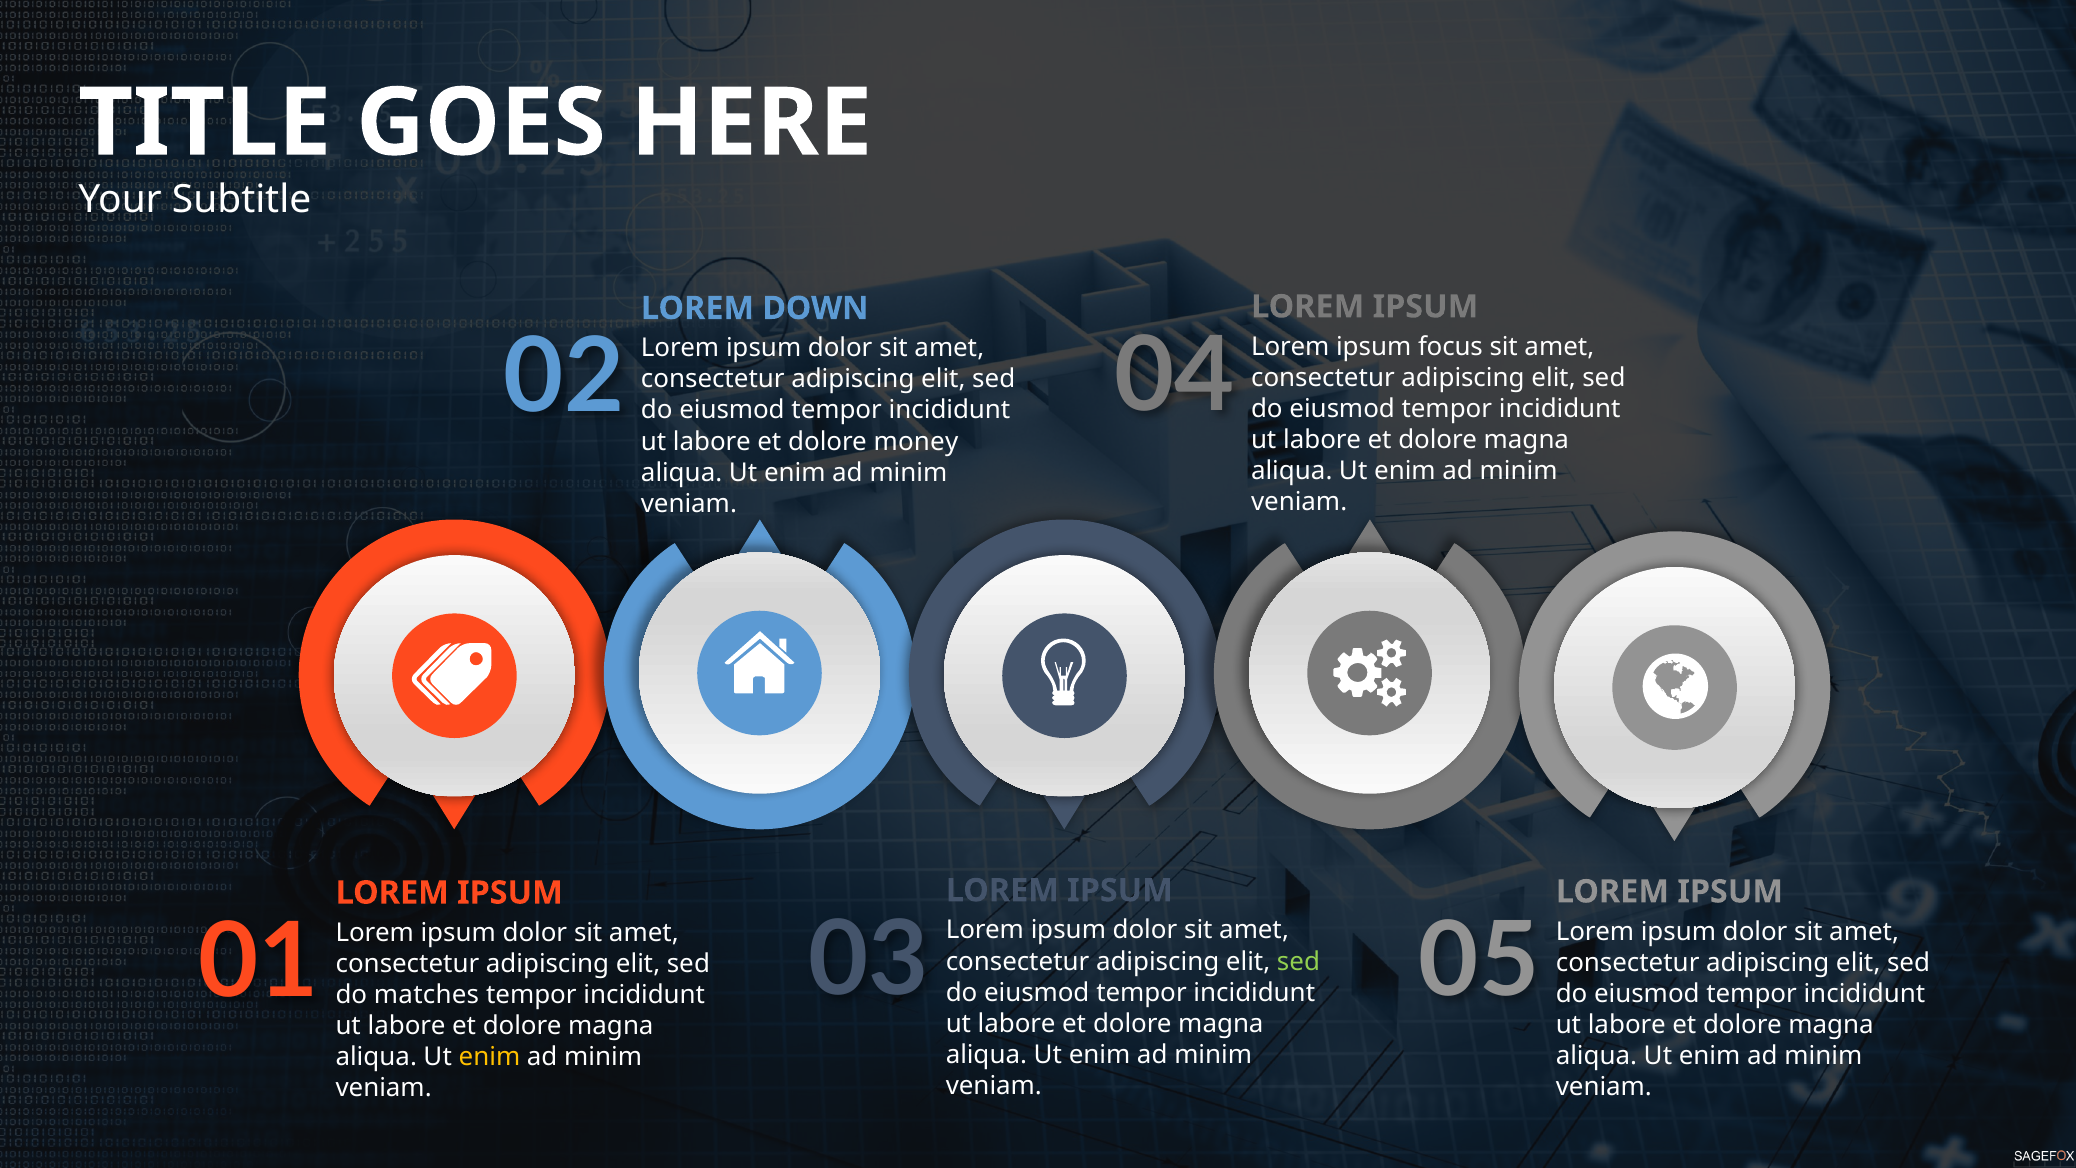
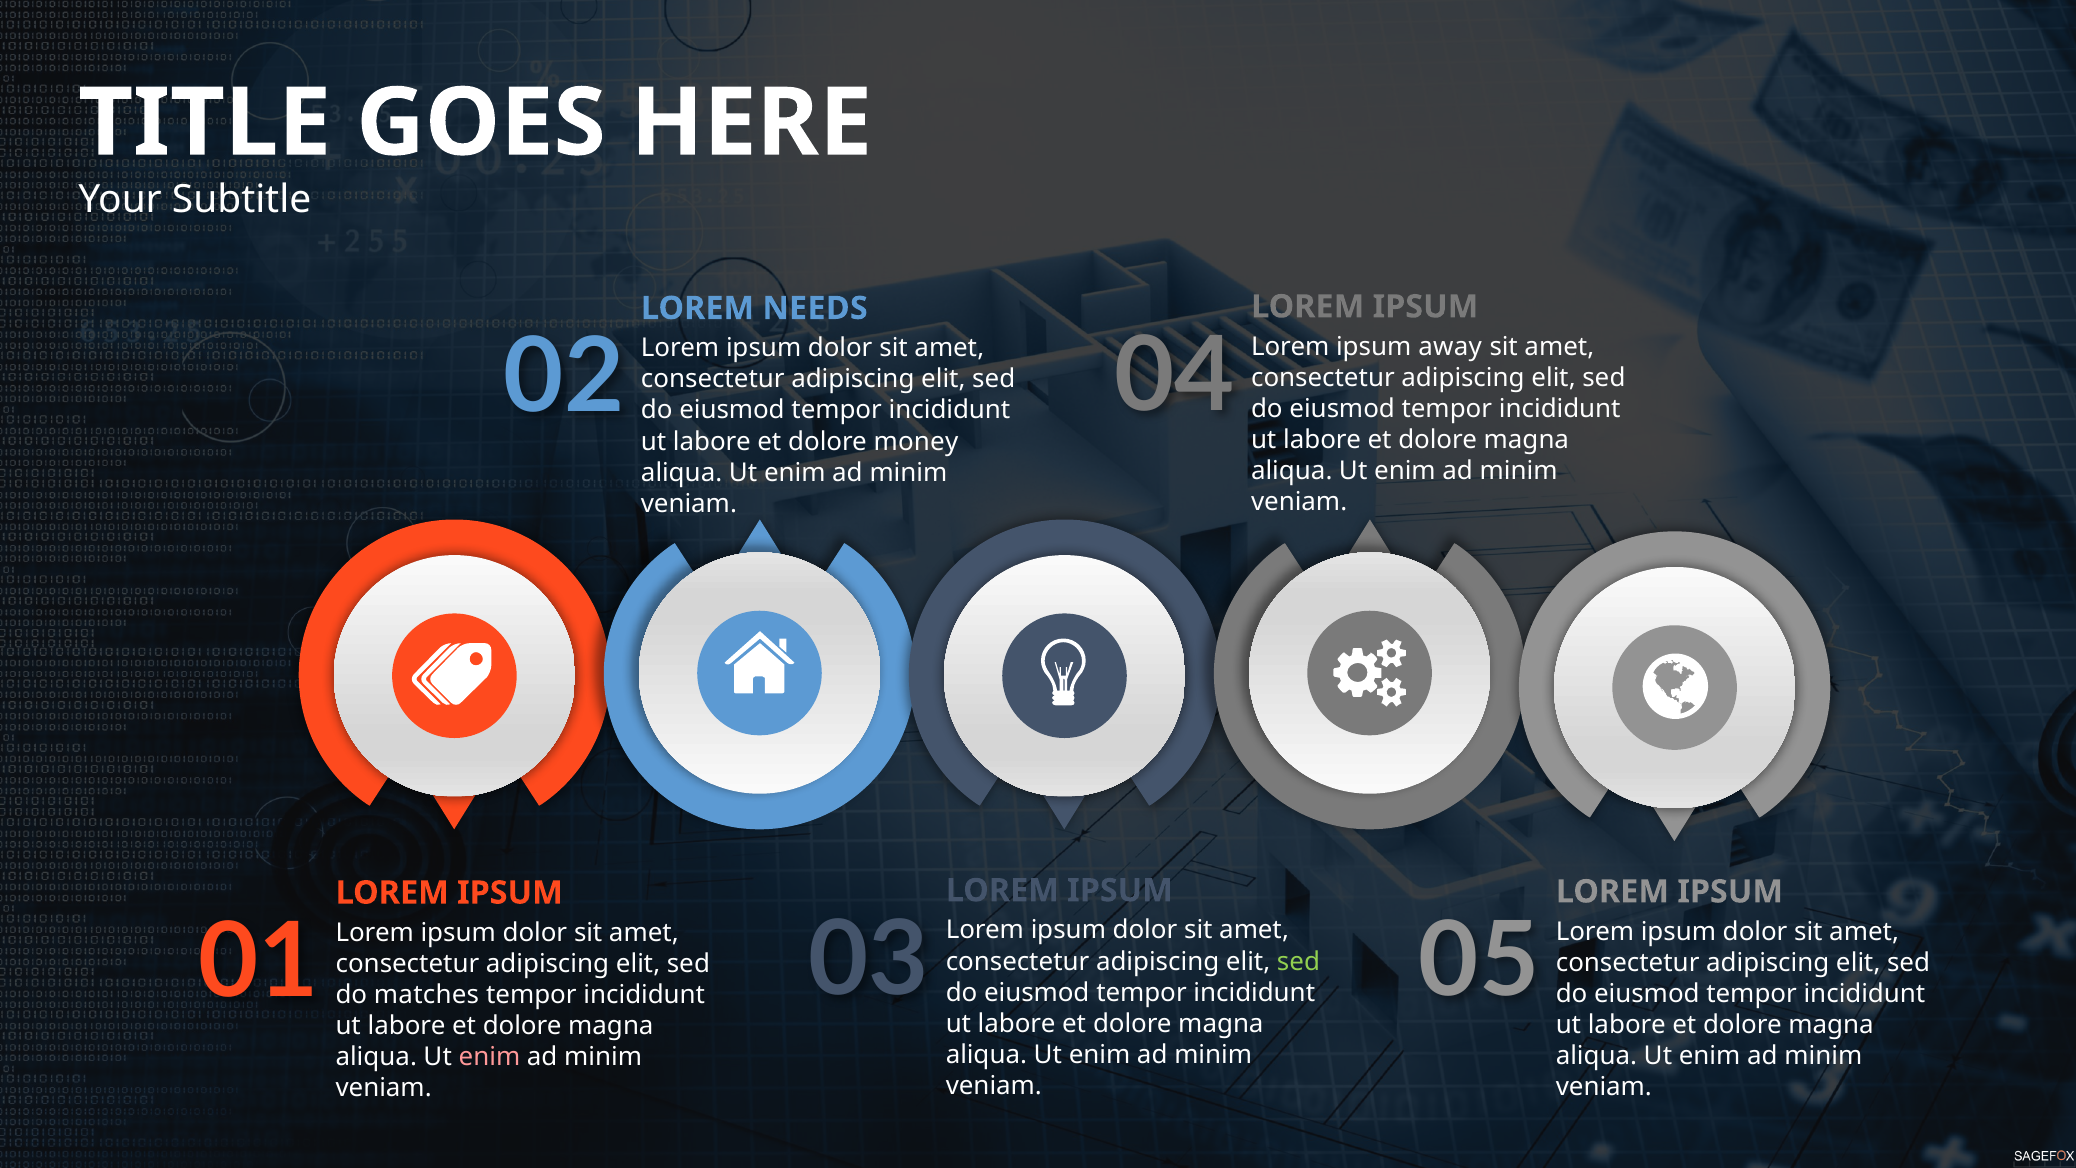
DOWN: DOWN -> NEEDS
focus: focus -> away
enim at (489, 1057) colour: yellow -> pink
